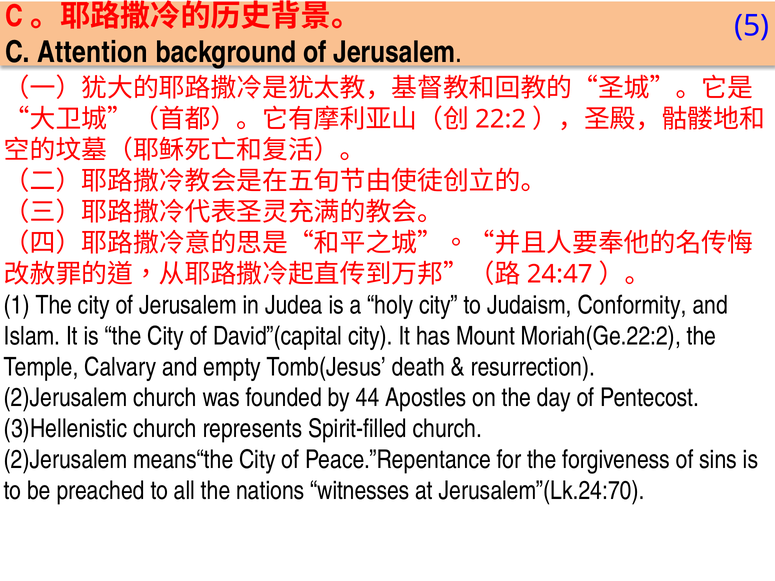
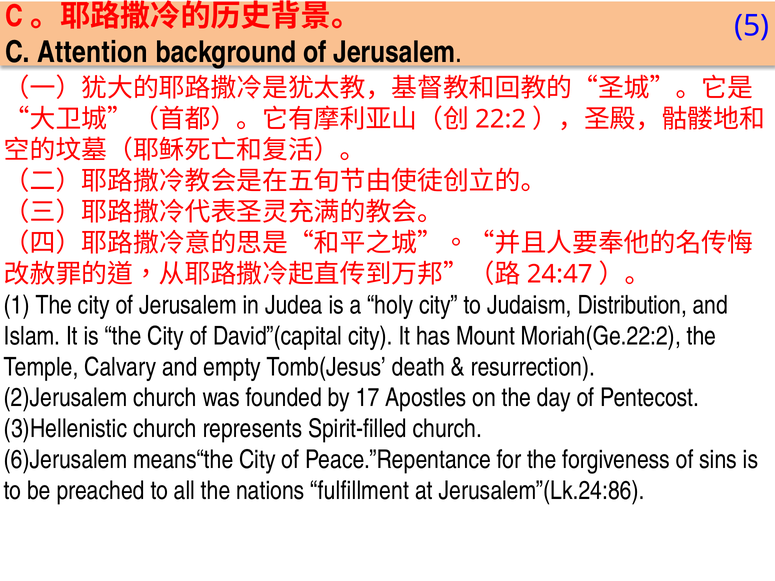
Conformity: Conformity -> Distribution
44: 44 -> 17
2)Jerusalem at (66, 460): 2)Jerusalem -> 6)Jerusalem
witnesses: witnesses -> fulfillment
Jerusalem”(Lk.24:70: Jerusalem”(Lk.24:70 -> Jerusalem”(Lk.24:86
